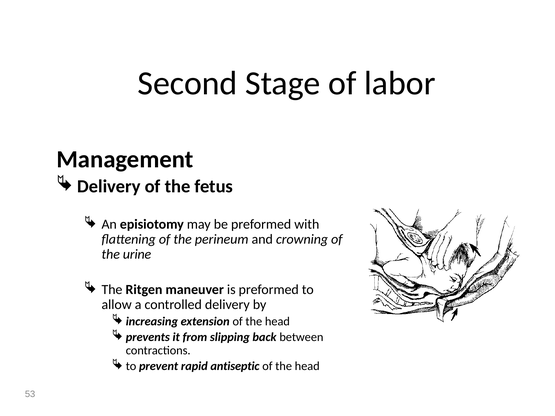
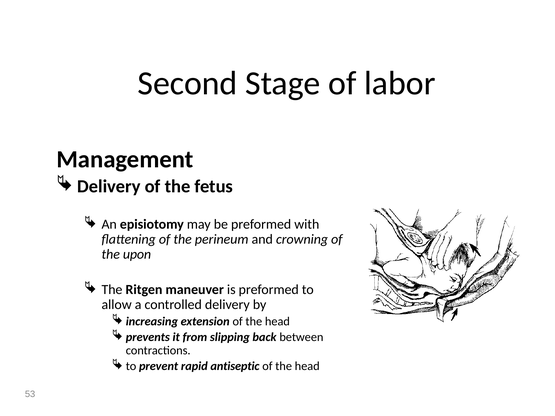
urine: urine -> upon
